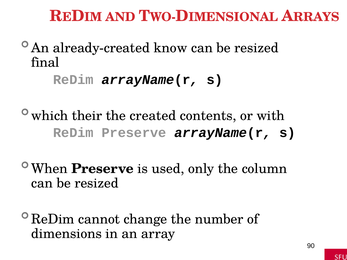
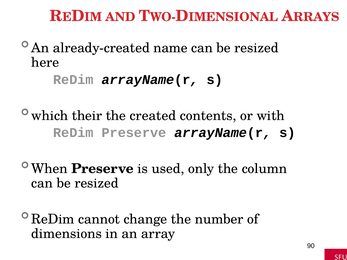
know: know -> name
final: final -> here
